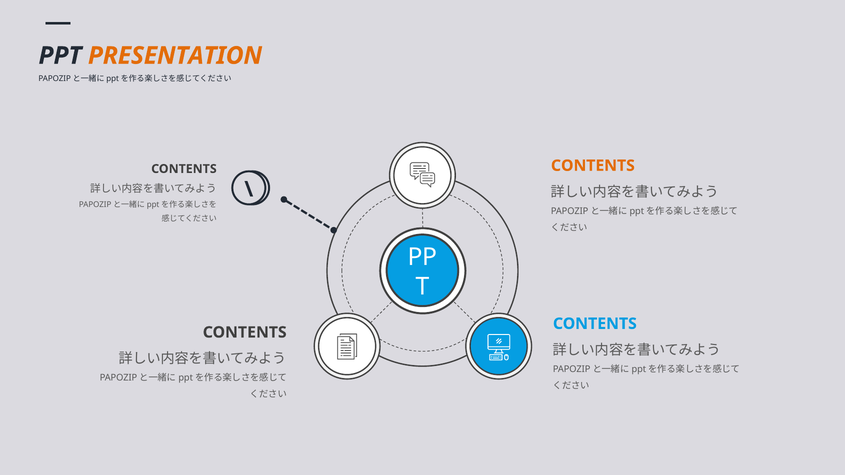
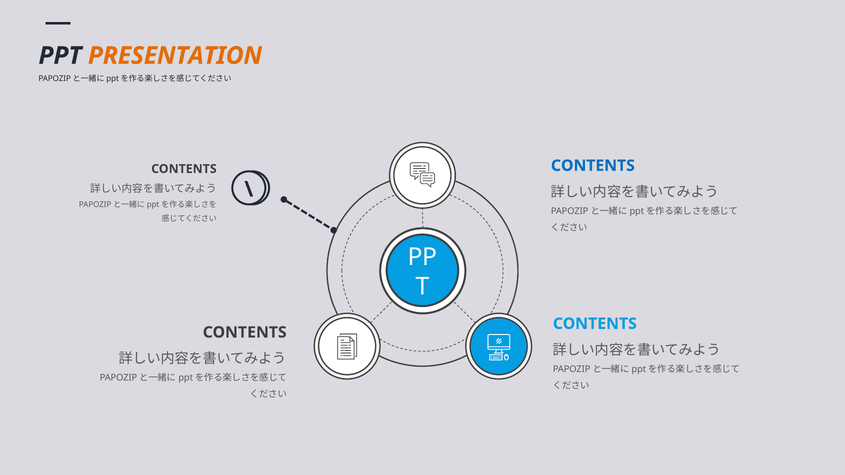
CONTENTS at (593, 166) colour: orange -> blue
